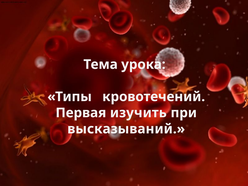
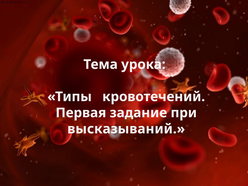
изучить: изучить -> задание
